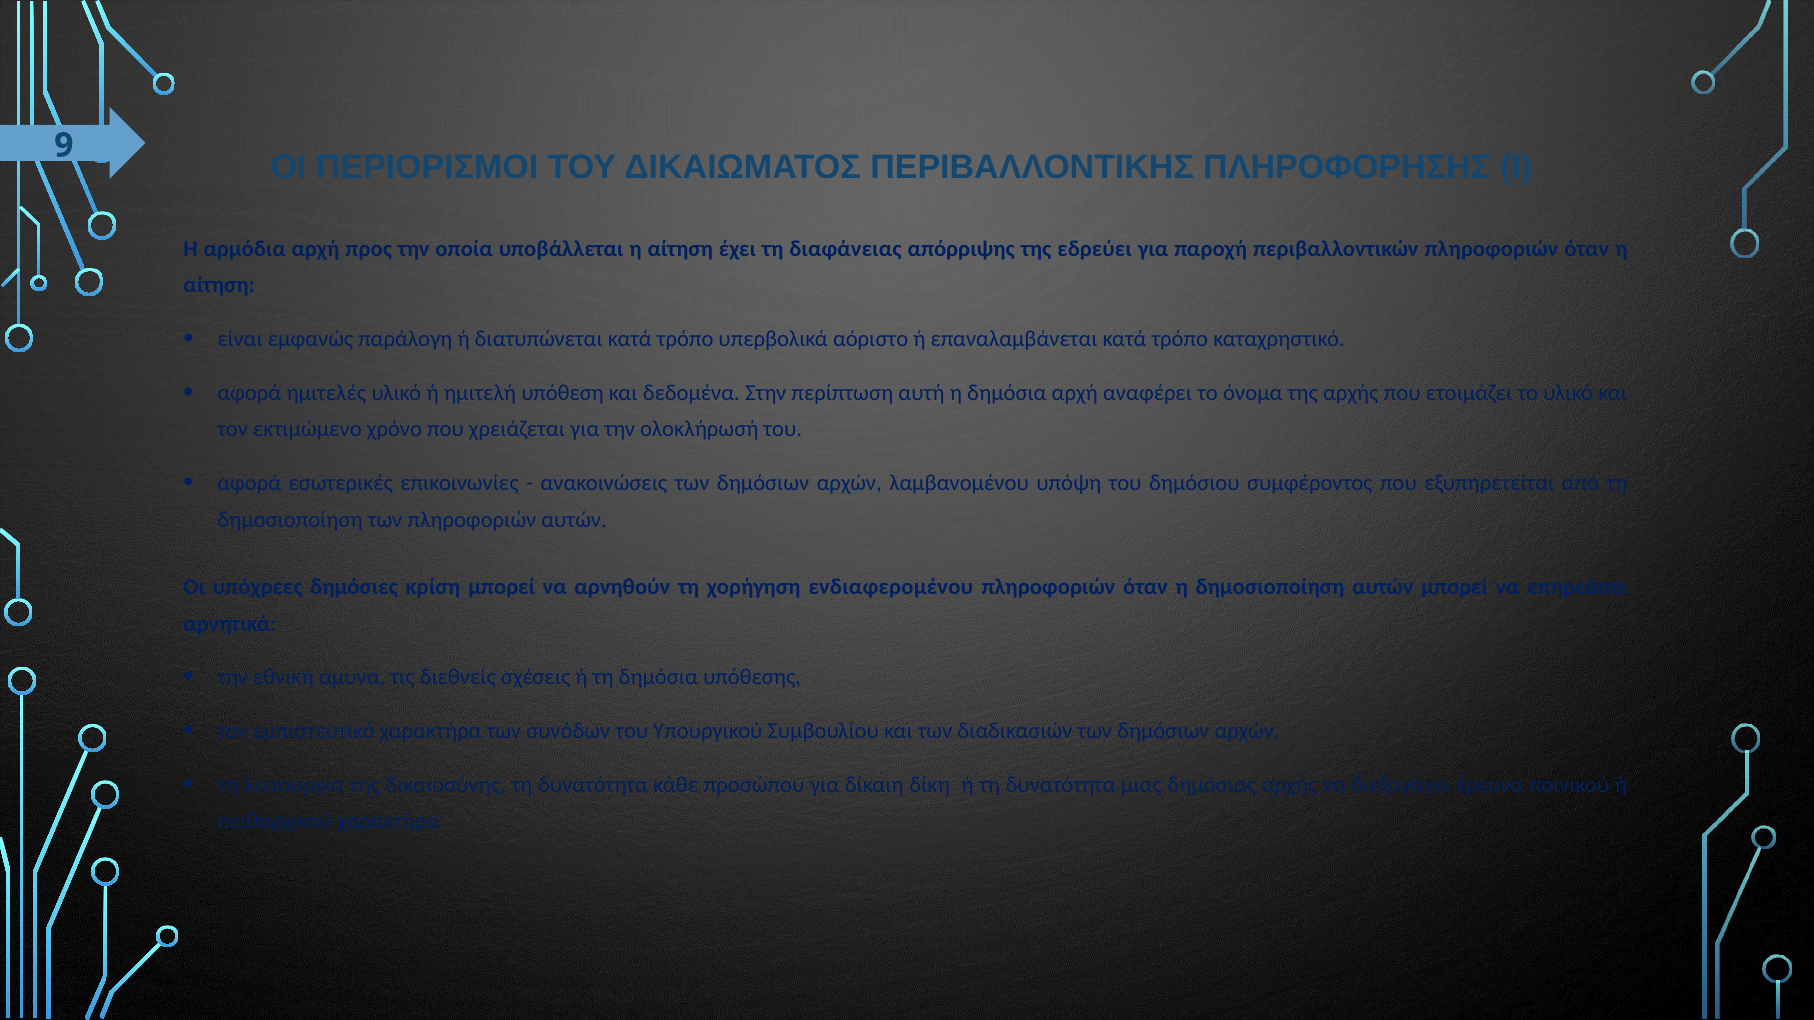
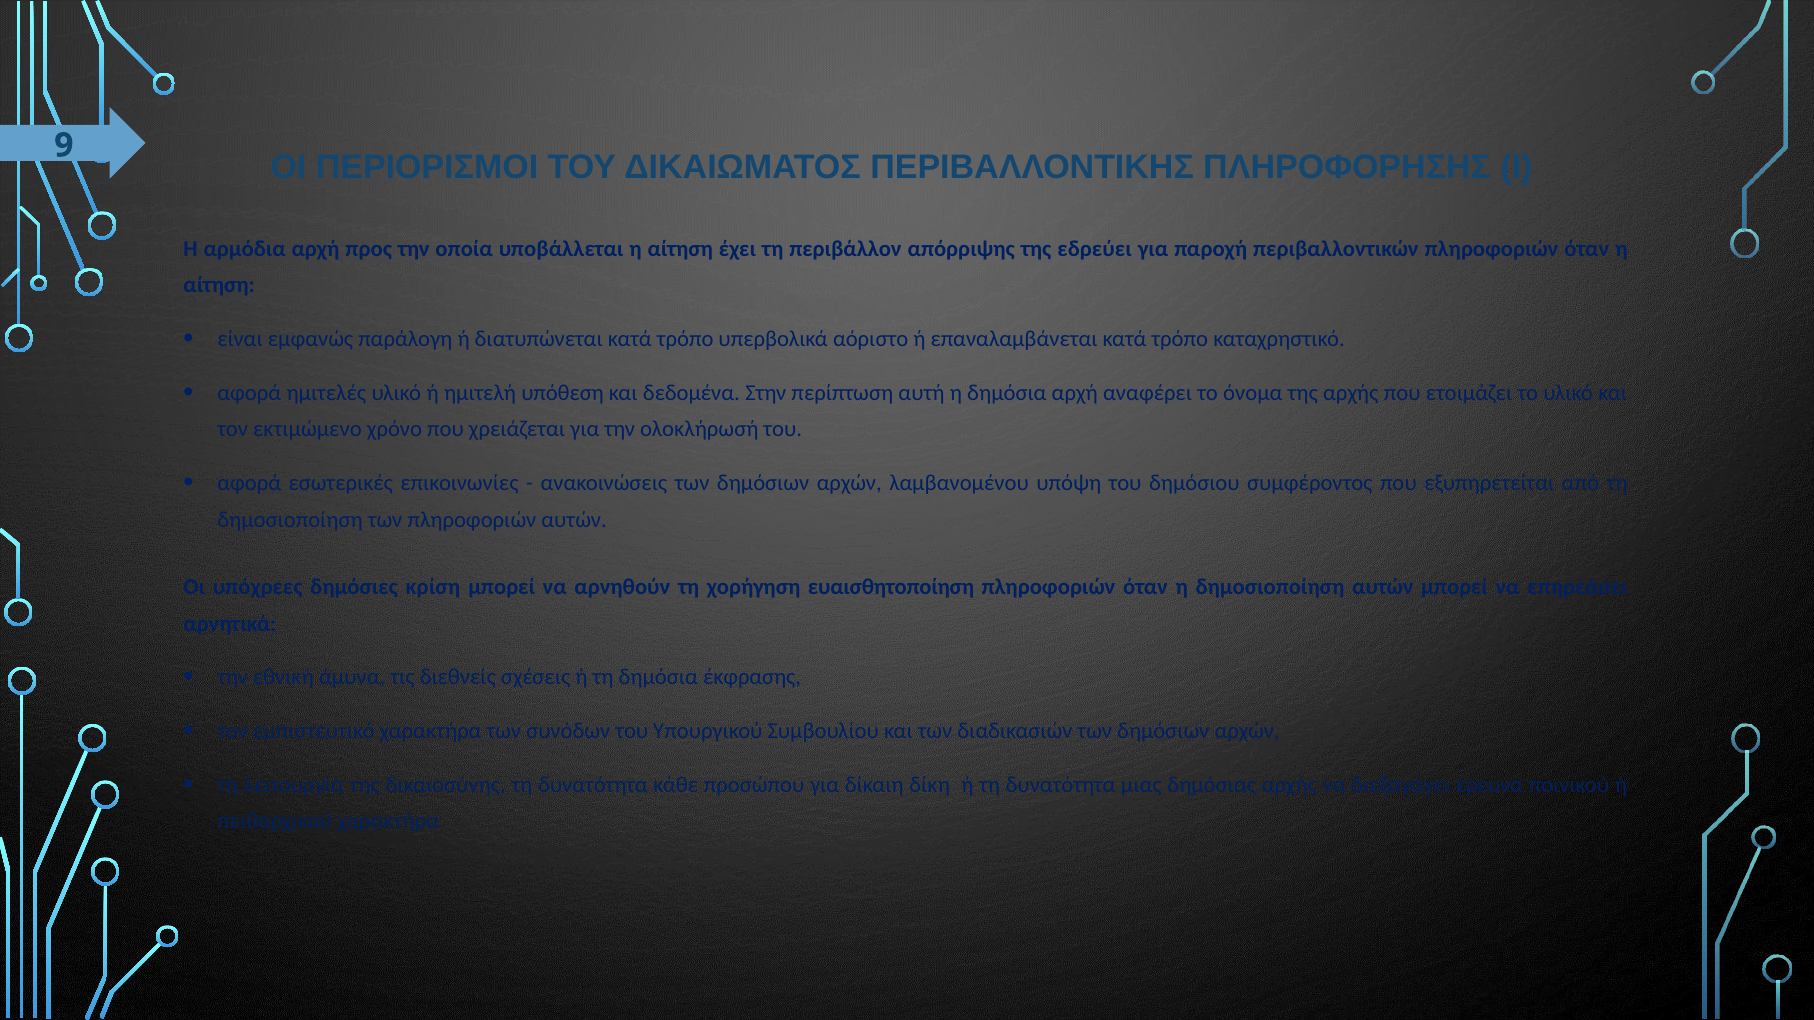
διαφάνειας: διαφάνειας -> περιβάλλον
ενδιαφερομένου: ενδιαφερομένου -> ευαισθητοποίηση
υπόθεσης: υπόθεσης -> έκφρασης
